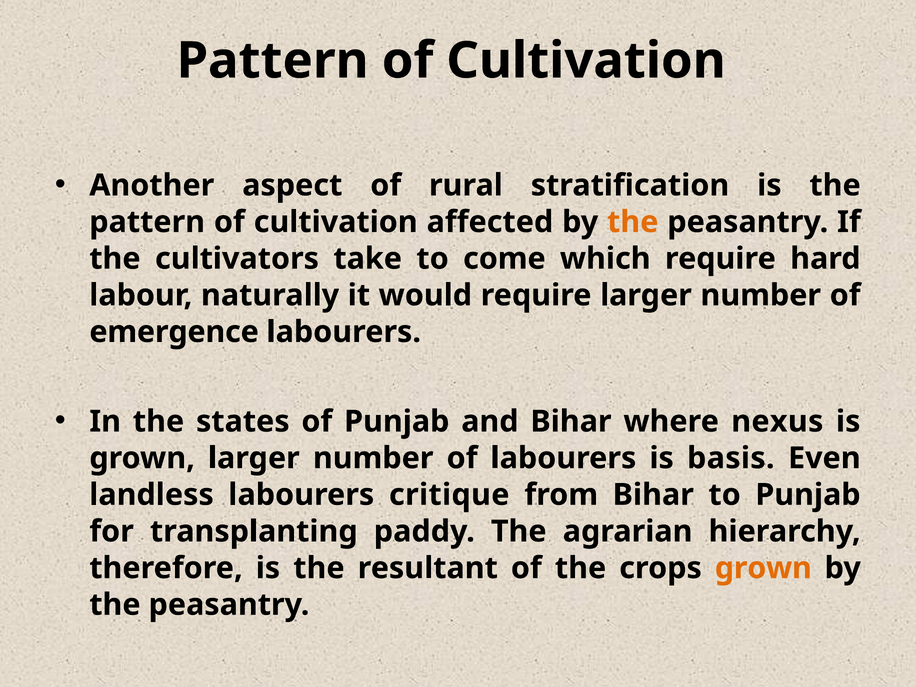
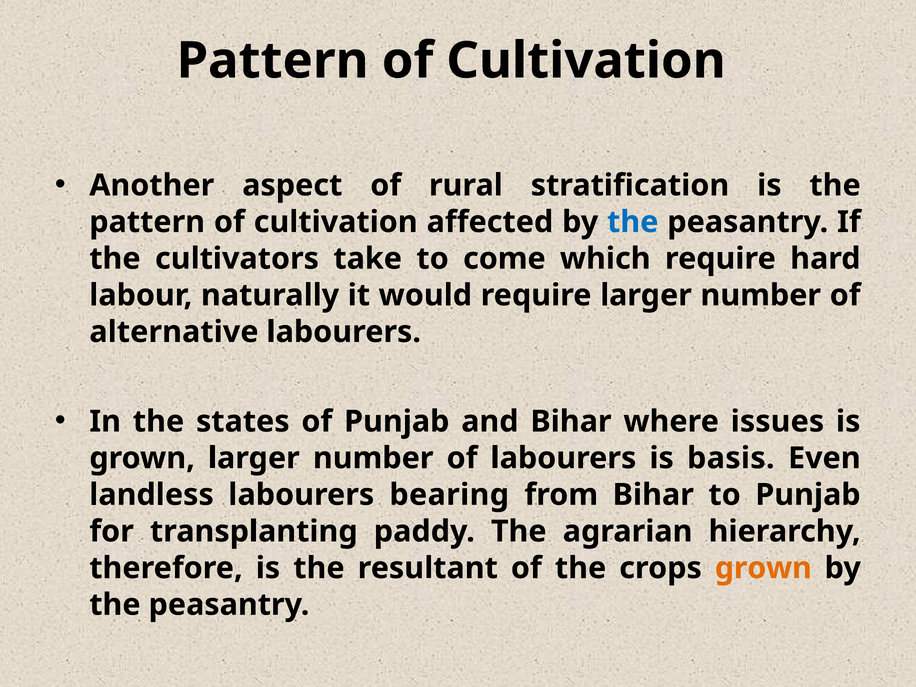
the at (633, 222) colour: orange -> blue
emergence: emergence -> alternative
nexus: nexus -> issues
critique: critique -> bearing
